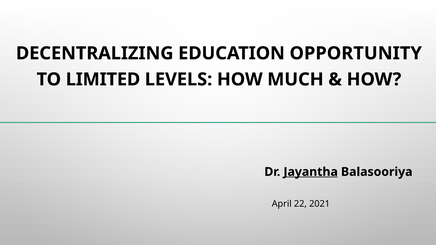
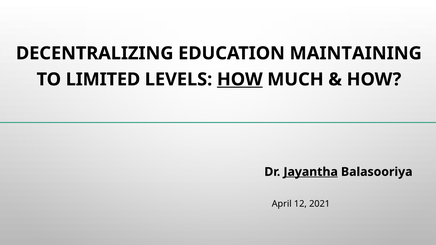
OPPORTUNITY: OPPORTUNITY -> MAINTAINING
HOW at (240, 80) underline: none -> present
22: 22 -> 12
